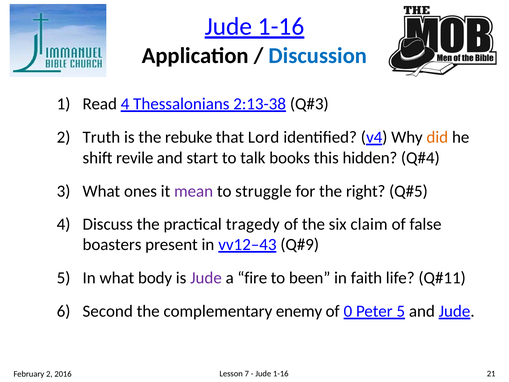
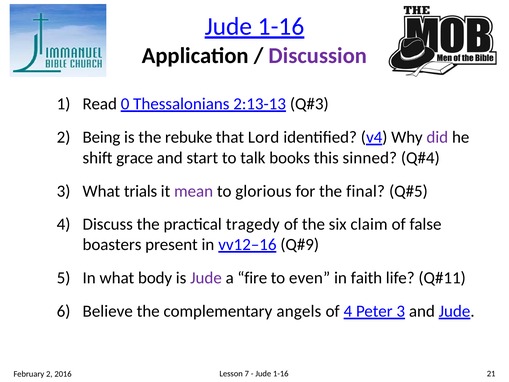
Discussion colour: blue -> purple
Read 4: 4 -> 0
2:13-38: 2:13-38 -> 2:13-13
Truth: Truth -> Being
did colour: orange -> purple
revile: revile -> grace
hidden: hidden -> sinned
ones: ones -> trials
struggle: struggle -> glorious
right: right -> final
vv12–43: vv12–43 -> vv12–16
been: been -> even
Second: Second -> Believe
enemy: enemy -> angels
of 0: 0 -> 4
Peter 5: 5 -> 3
